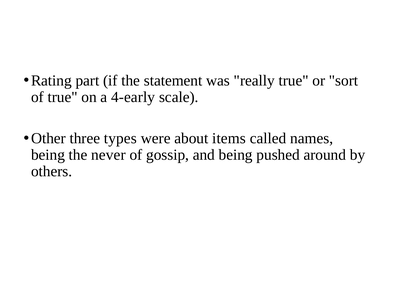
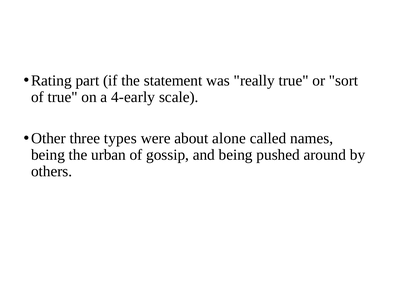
items: items -> alone
never: never -> urban
